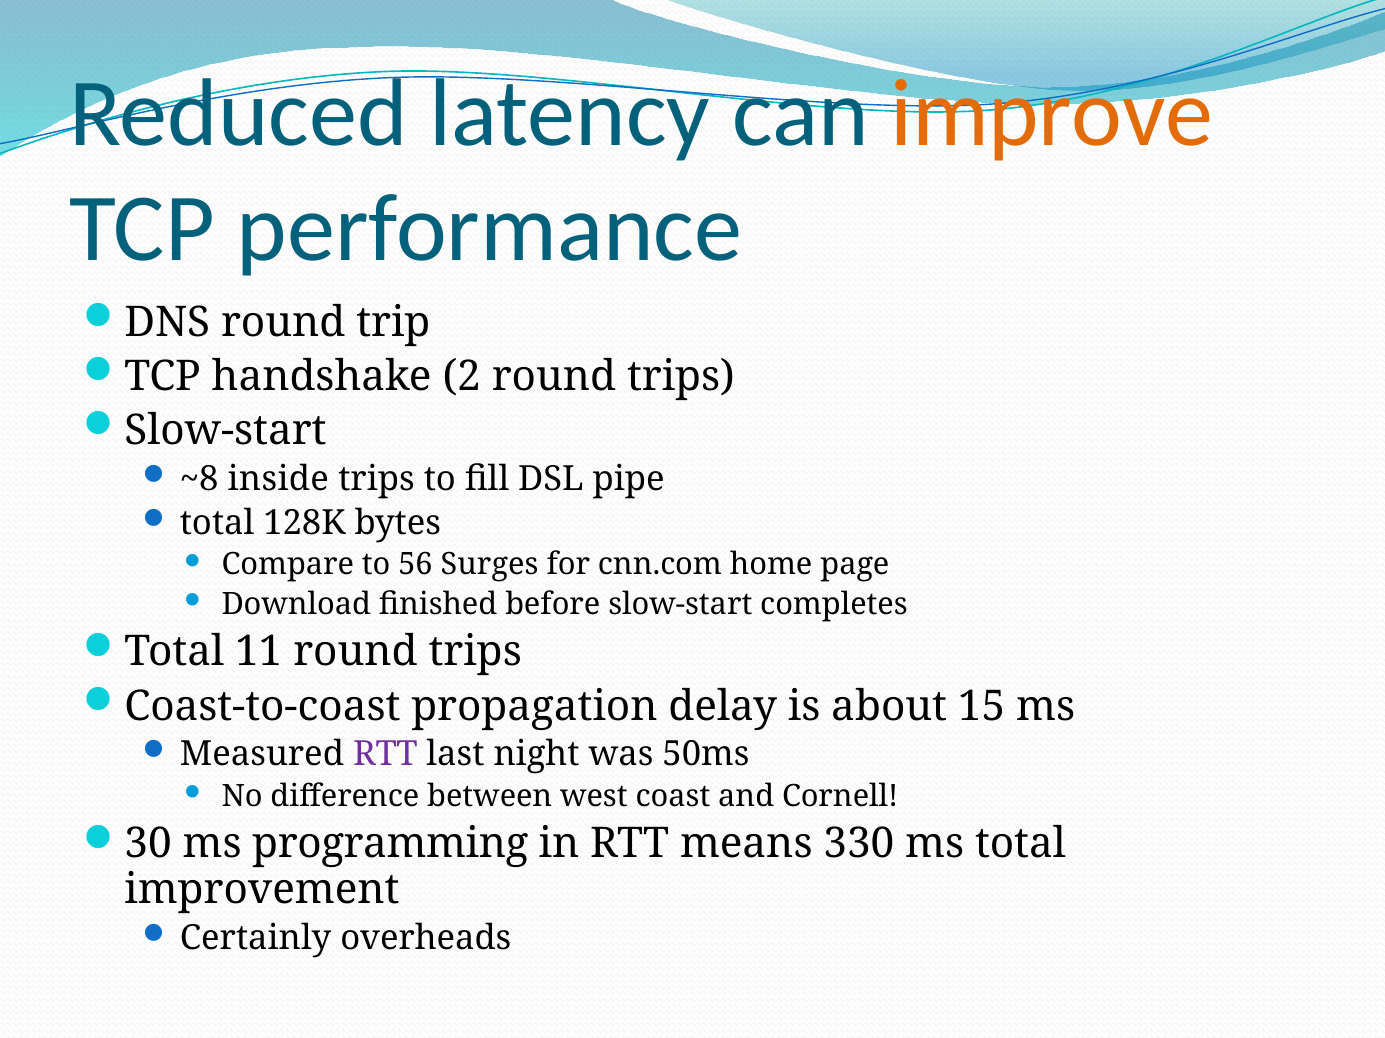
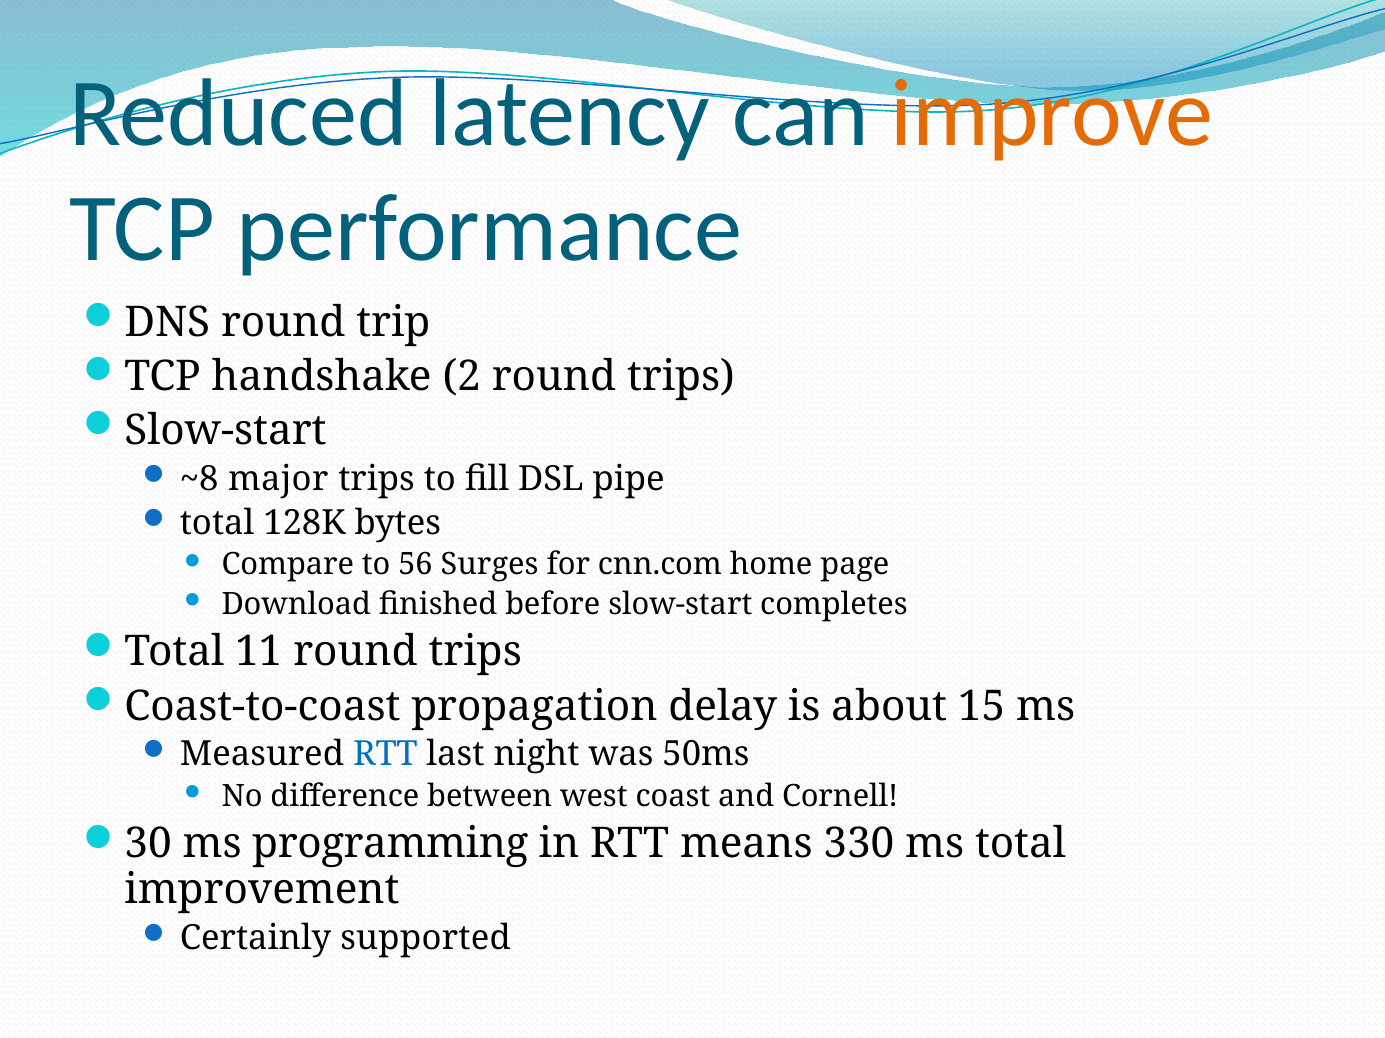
inside: inside -> major
RTT at (385, 755) colour: purple -> blue
overheads: overheads -> supported
